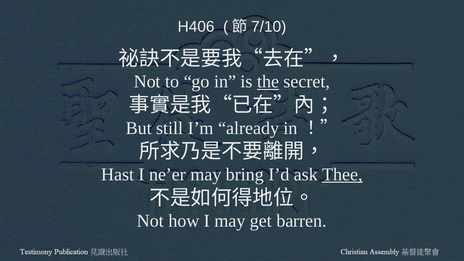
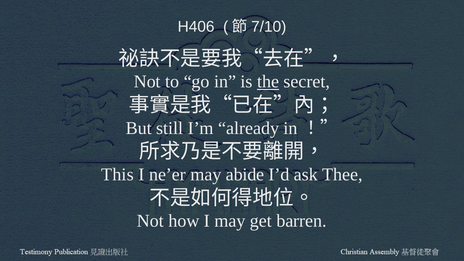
Hast: Hast -> This
bring: bring -> abide
Thee underline: present -> none
